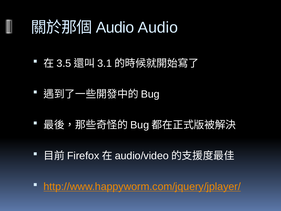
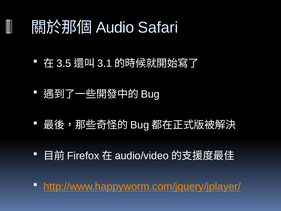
Audio at (158, 28): Audio -> Safari
